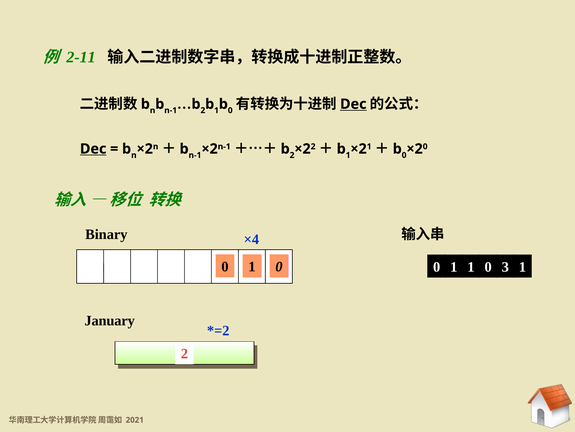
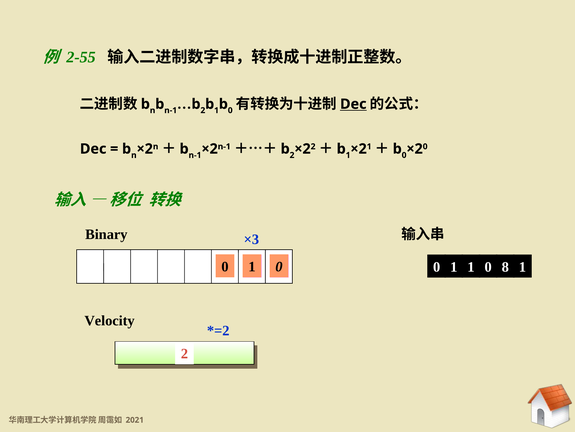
2-11: 2-11 -> 2-55
Dec at (93, 149) underline: present -> none
×4: ×4 -> ×3
3: 3 -> 8
January: January -> Velocity
